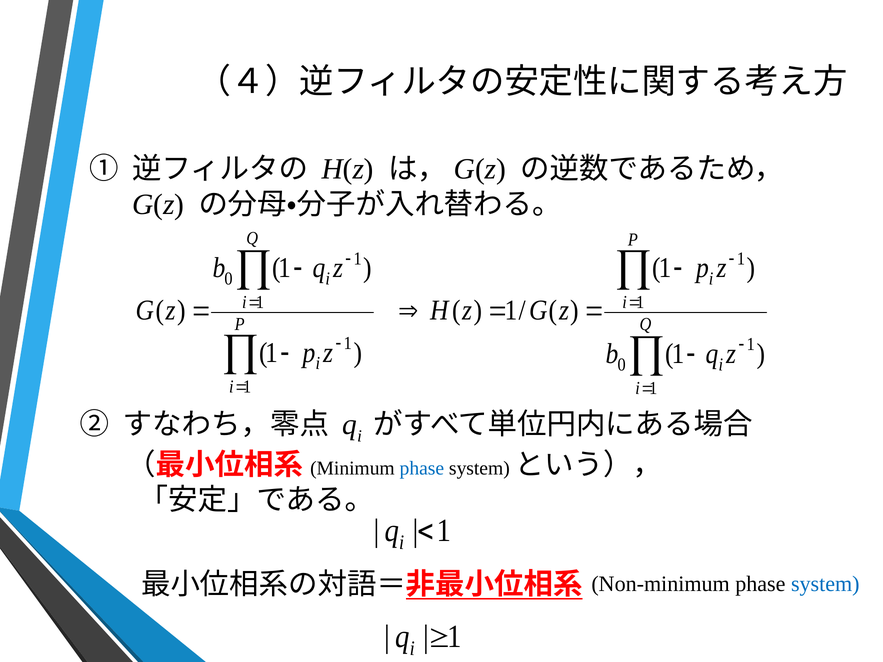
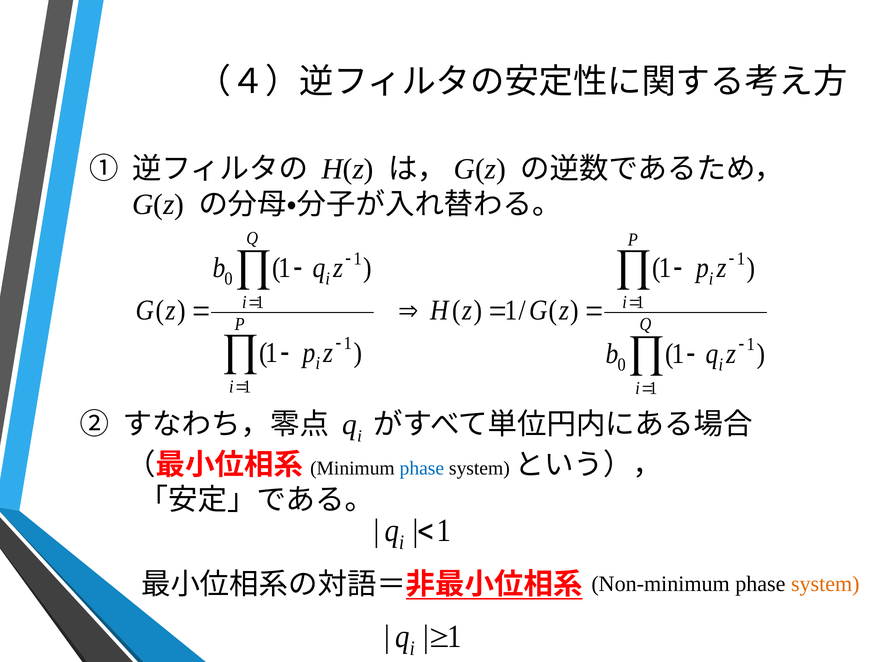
system at (825, 584) colour: blue -> orange
